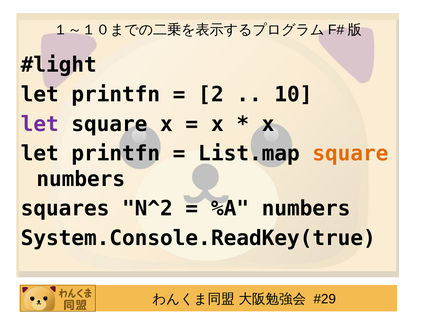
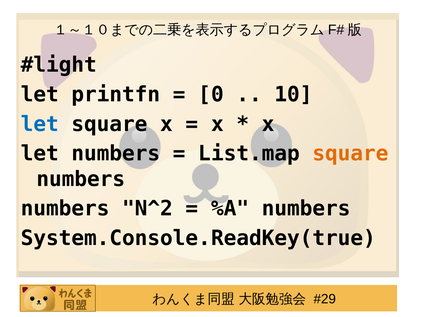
2: 2 -> 0
let at (40, 124) colour: purple -> blue
printfn at (116, 153): printfn -> numbers
squares at (65, 208): squares -> numbers
